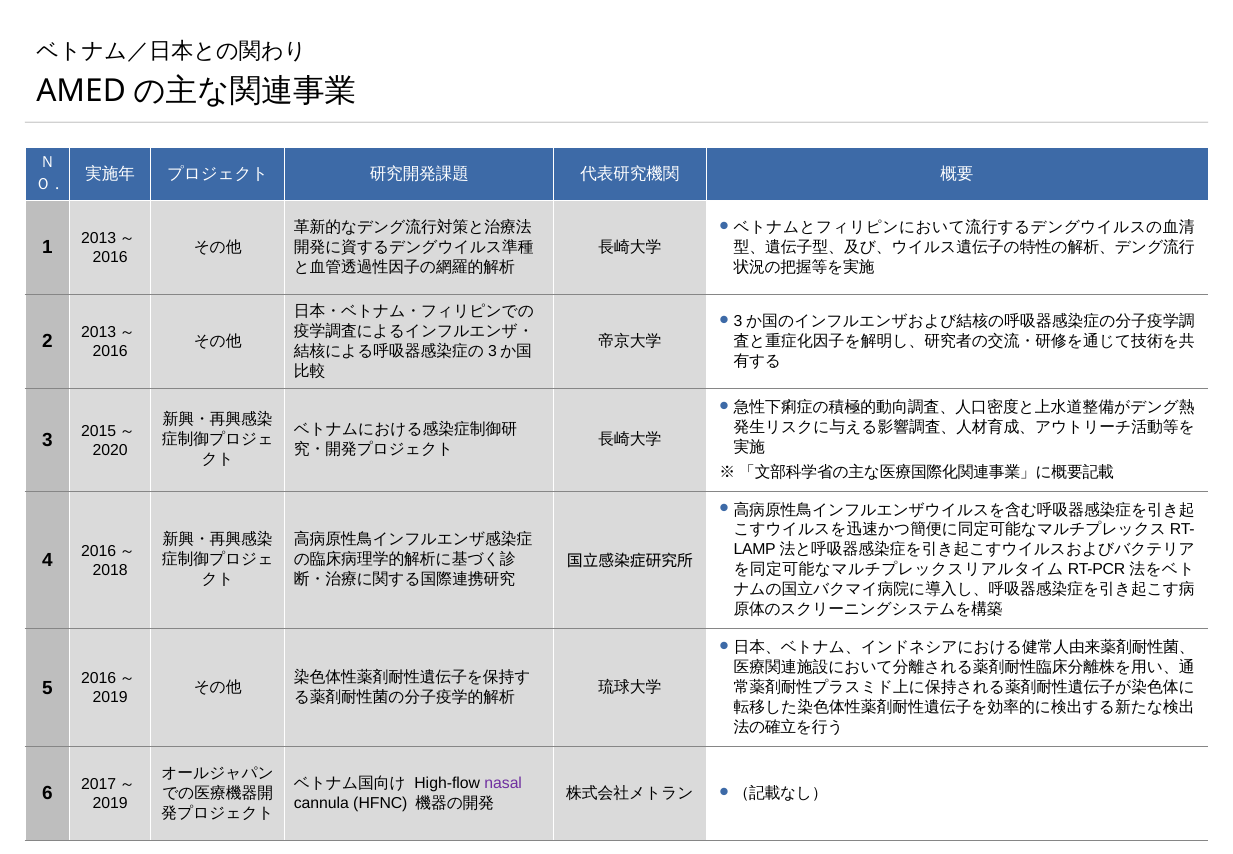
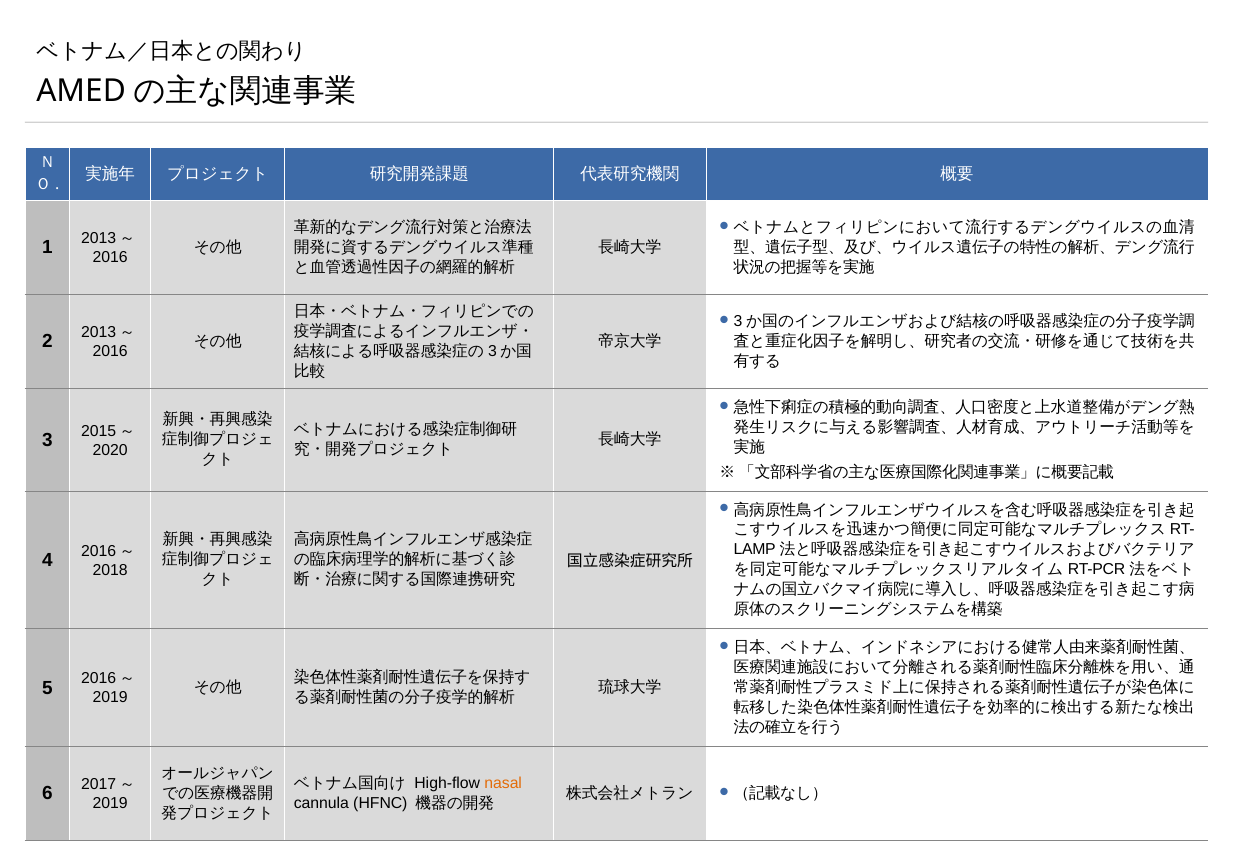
nasal colour: purple -> orange
